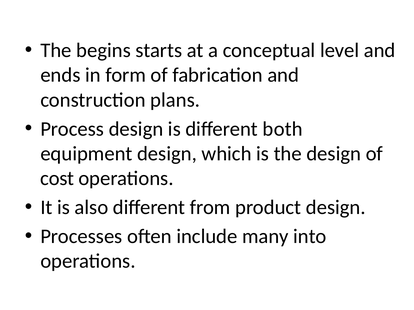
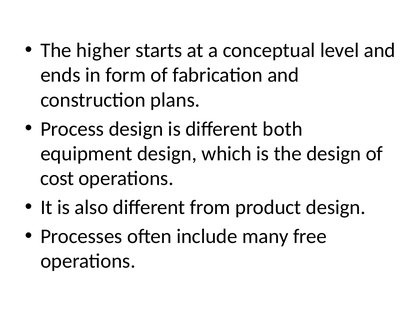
begins: begins -> higher
into: into -> free
